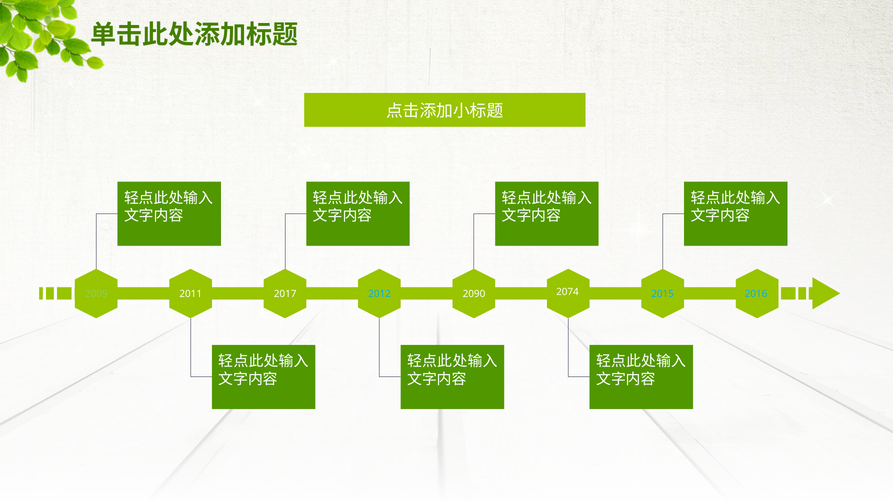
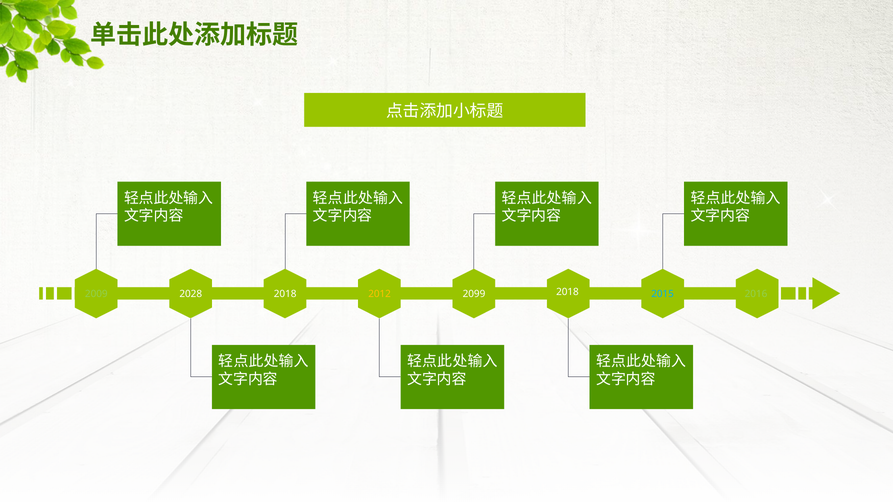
2074 at (567, 292): 2074 -> 2018
2011: 2011 -> 2028
2017 at (285, 294): 2017 -> 2018
2012 colour: light blue -> yellow
2090: 2090 -> 2099
2016 colour: light blue -> light green
